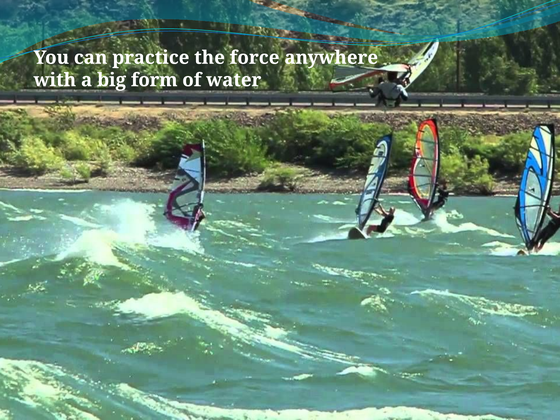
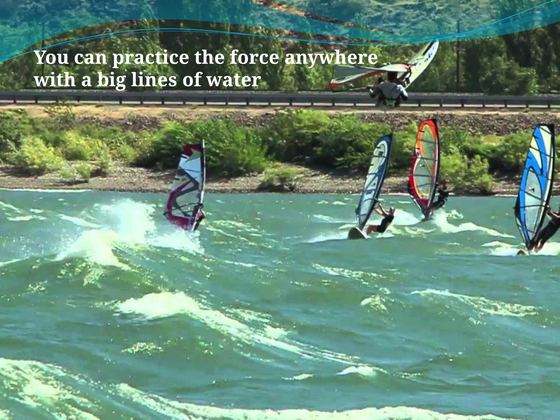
form: form -> lines
